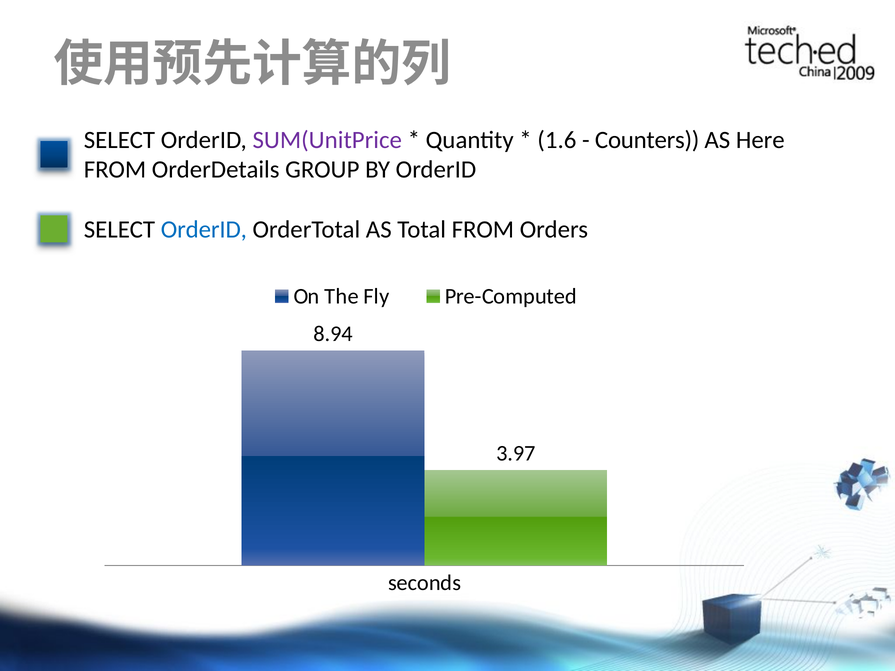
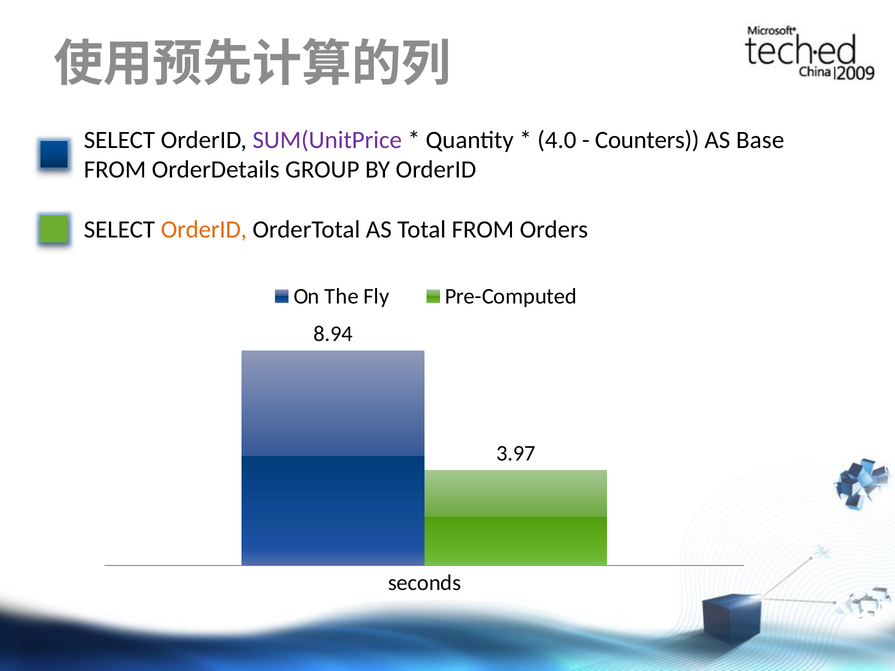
1.6: 1.6 -> 4.0
Here: Here -> Base
OrderID at (204, 229) colour: blue -> orange
